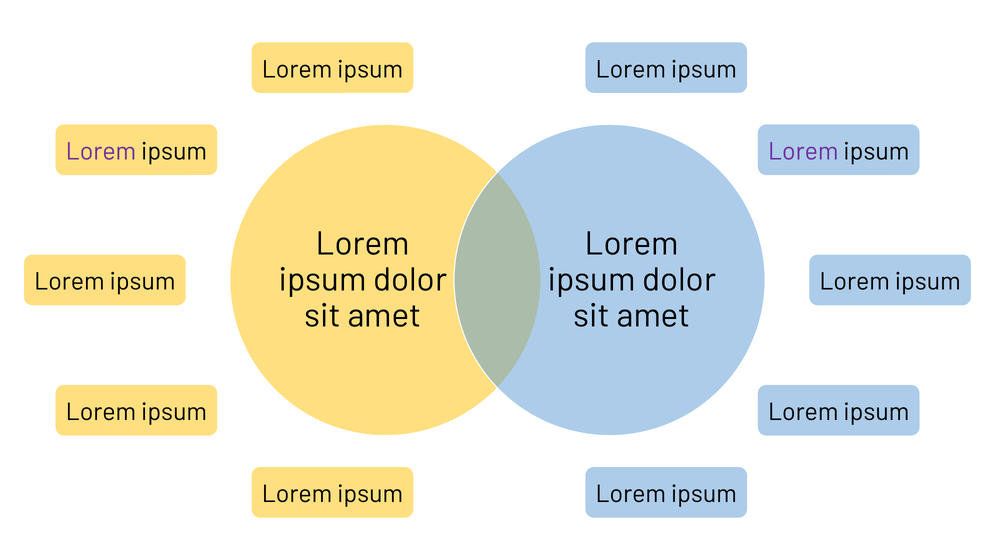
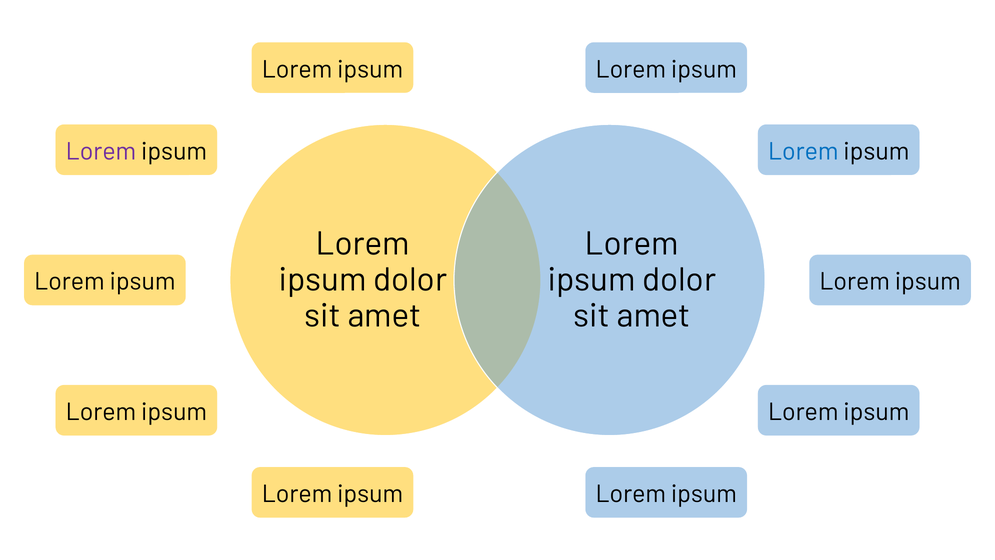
Lorem at (803, 151) colour: purple -> blue
